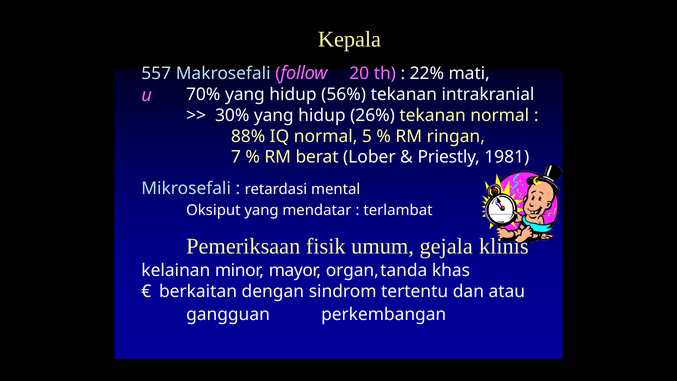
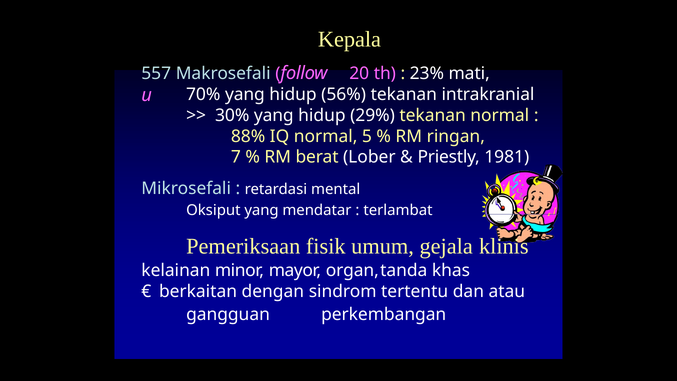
22%: 22% -> 23%
26%: 26% -> 29%
